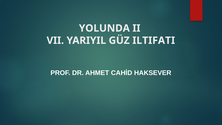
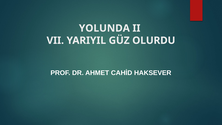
ILTIFATI: ILTIFATI -> OLURDU
